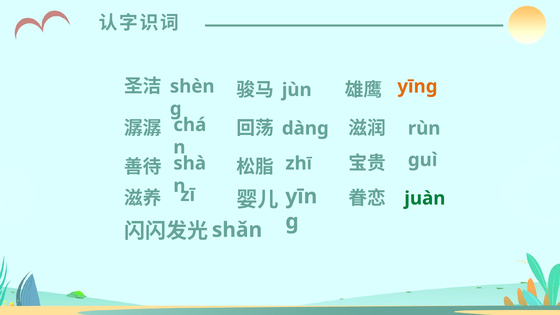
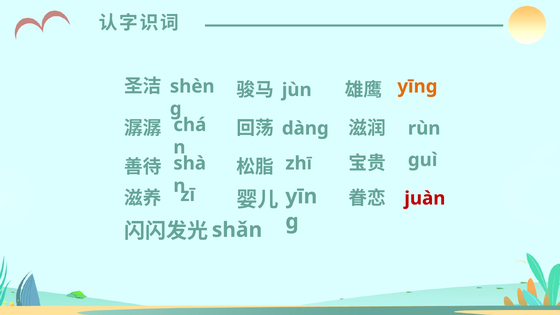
juàn colour: green -> red
